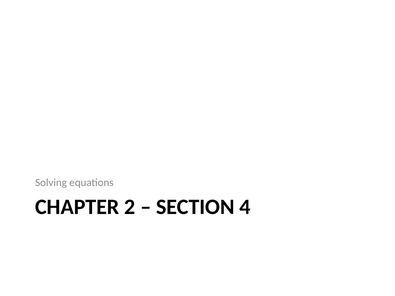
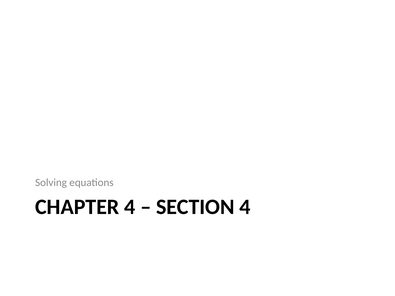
CHAPTER 2: 2 -> 4
